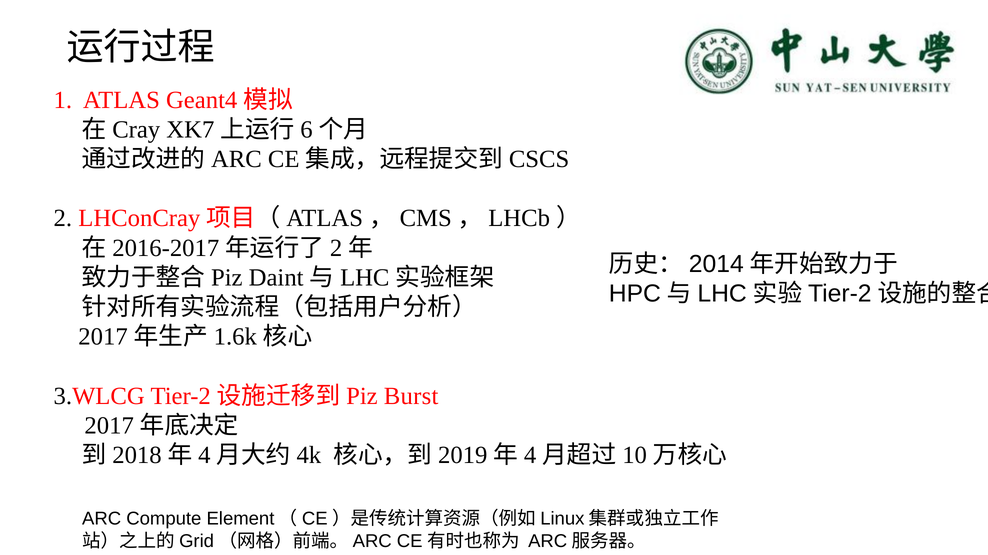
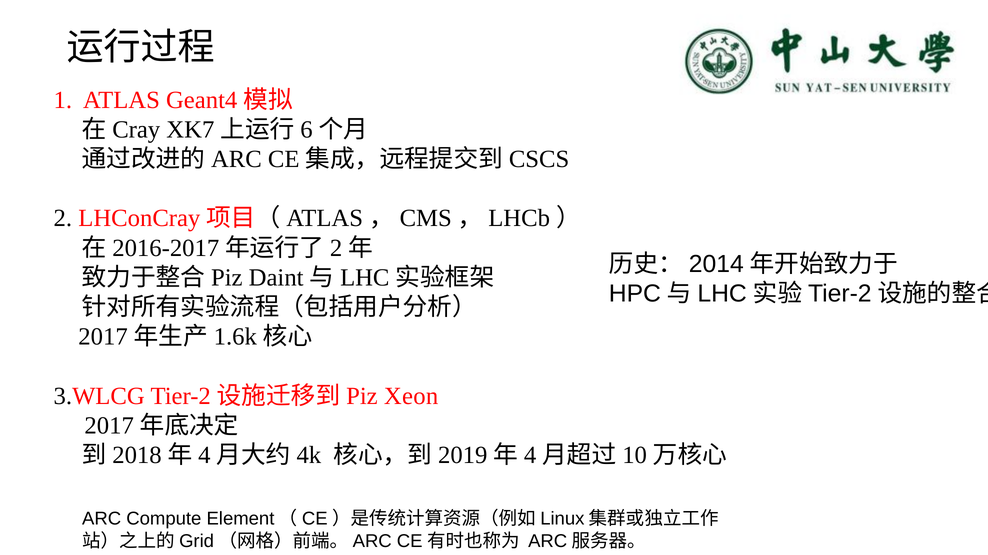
Burst: Burst -> Xeon
